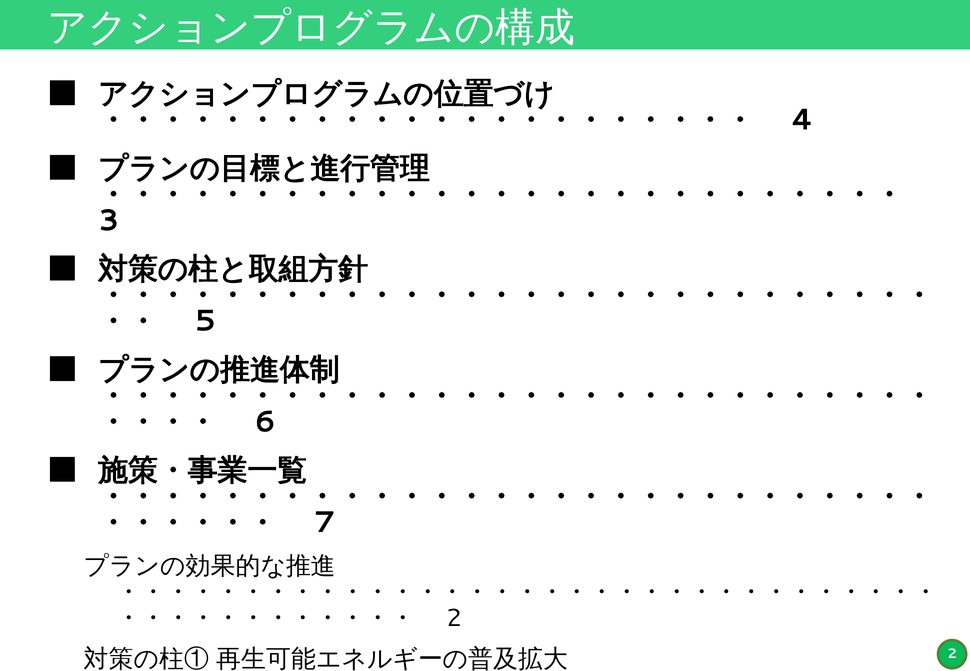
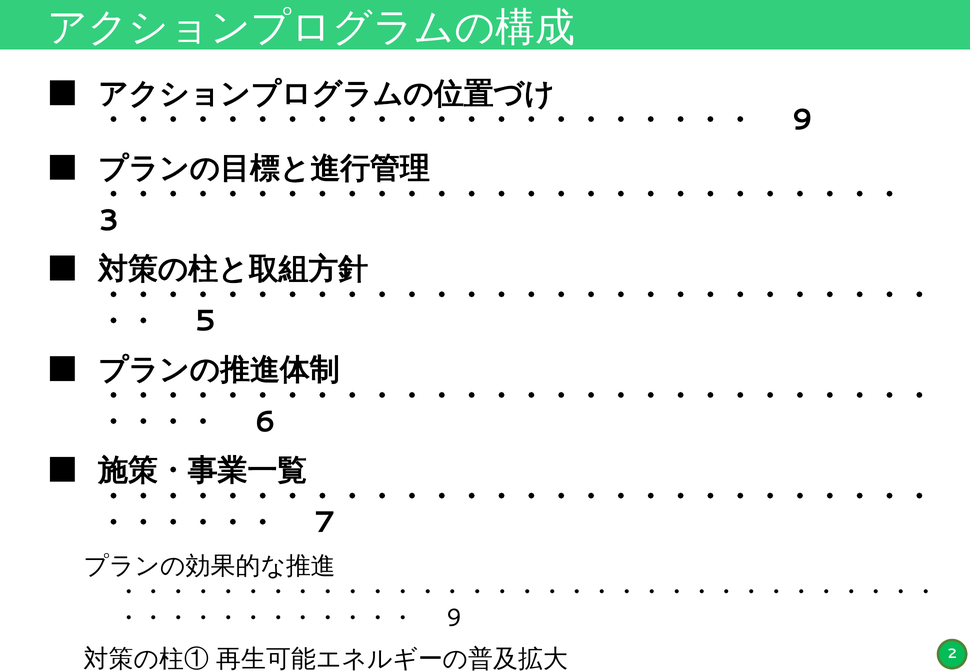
4 at (803, 120): 4 -> 9
2 at (454, 619): 2 -> 9
